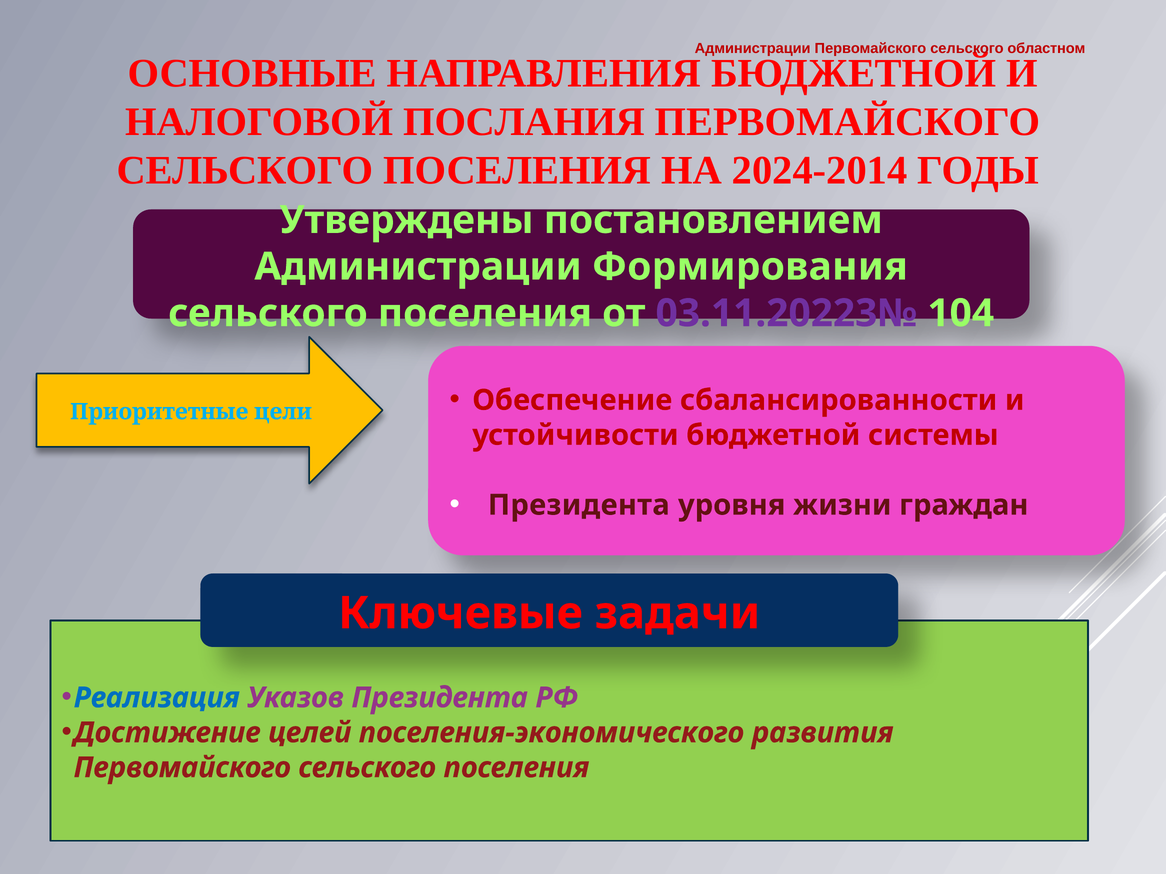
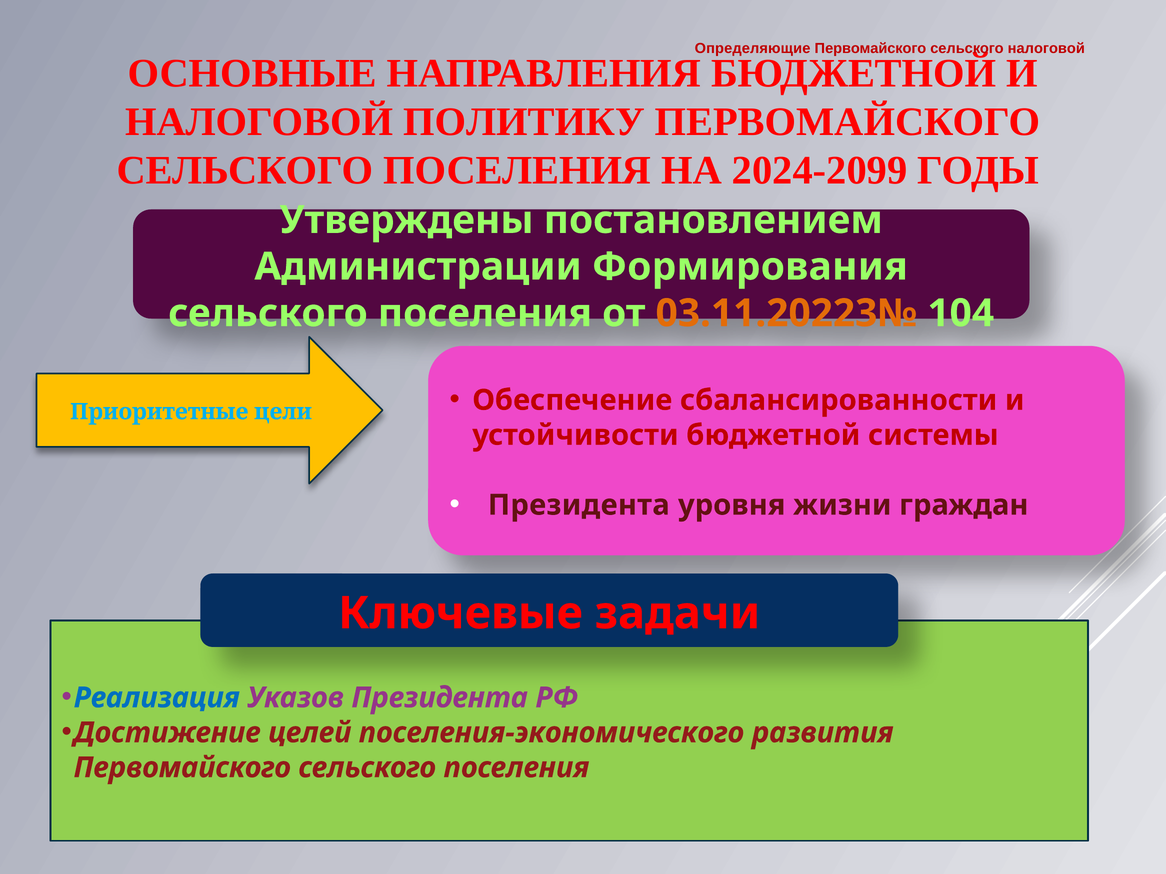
Администрации at (753, 49): Администрации -> Определяющие
сельского областном: областном -> налоговой
ПОСЛАНИЯ: ПОСЛАНИЯ -> ПОЛИТИКУ
2024-2014: 2024-2014 -> 2024-2099
03.11.20223№ colour: purple -> orange
